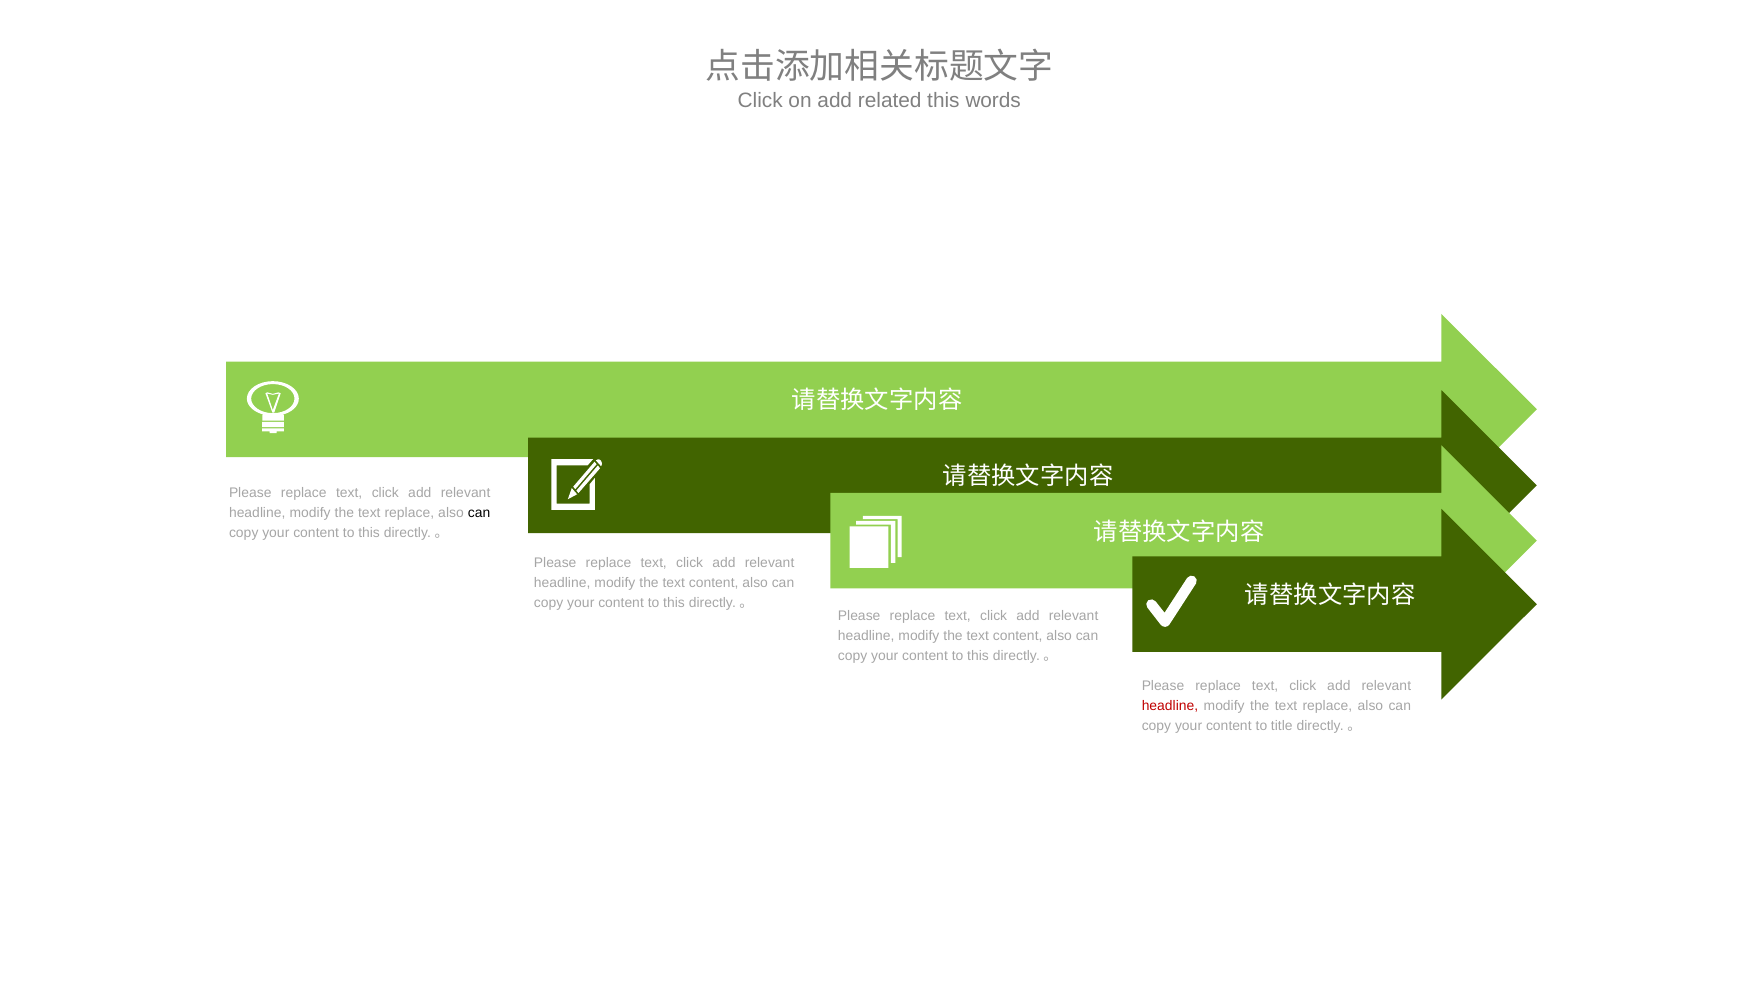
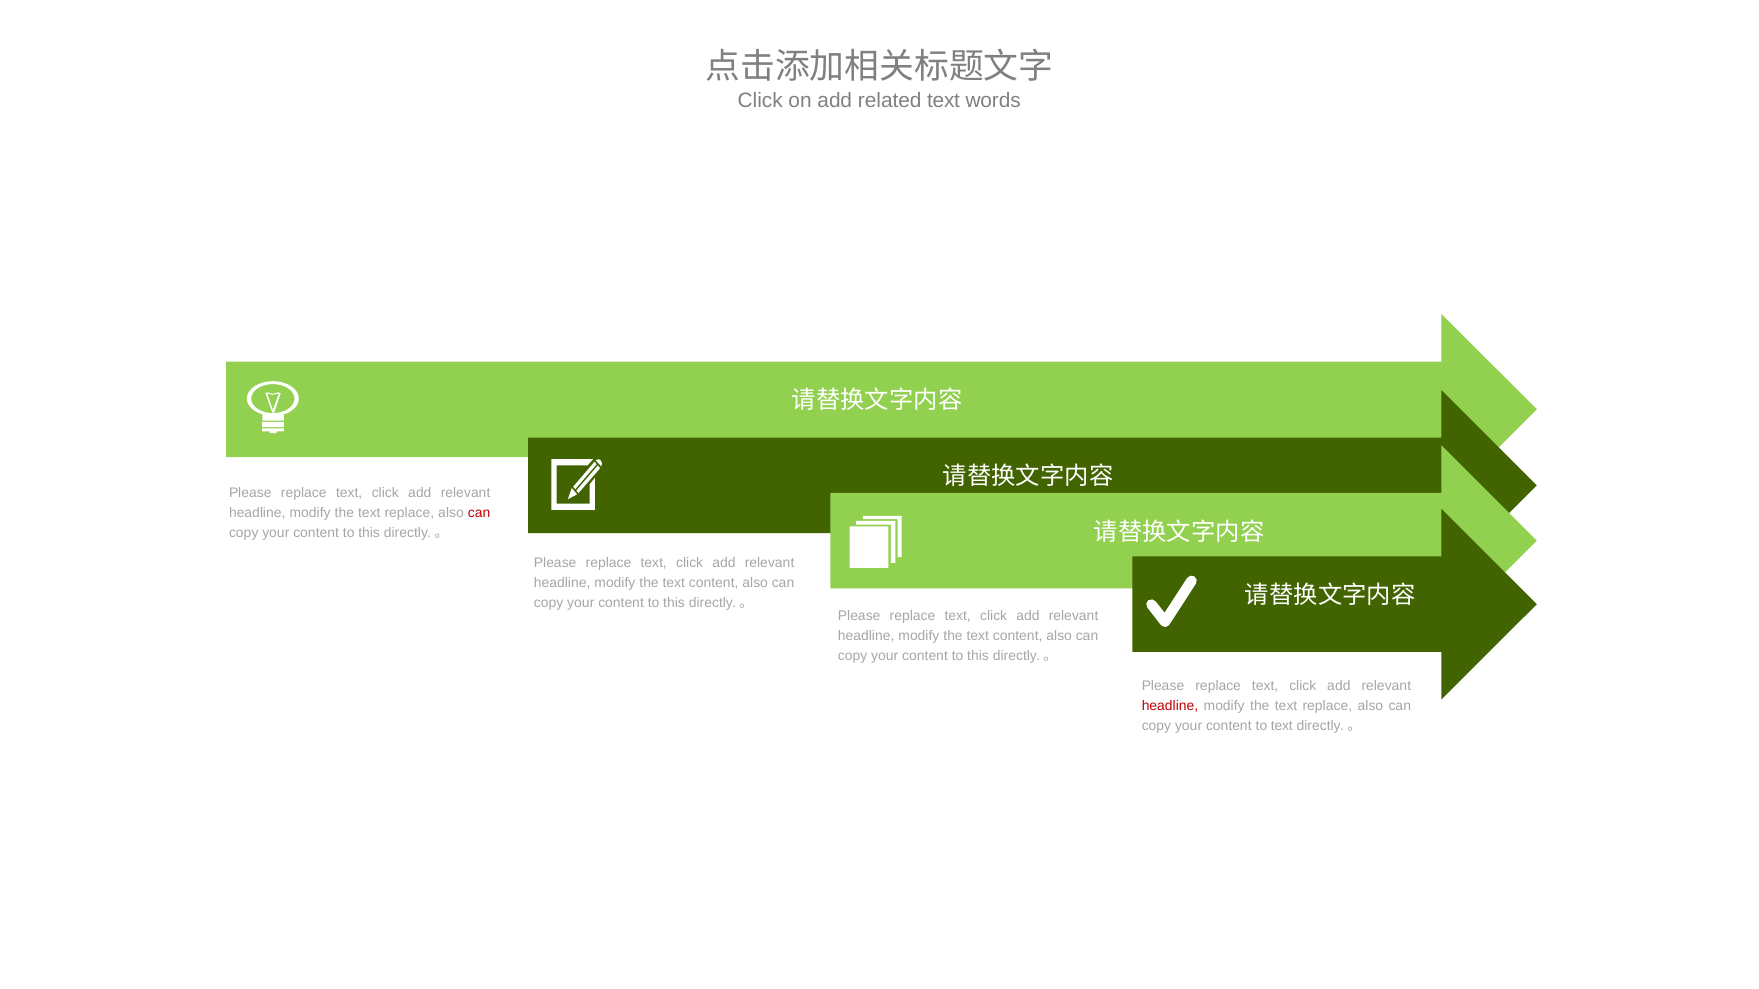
related this: this -> text
can at (479, 513) colour: black -> red
to title: title -> text
